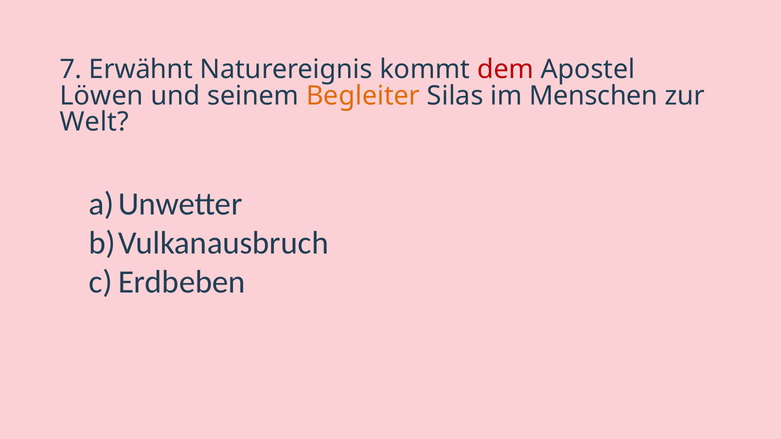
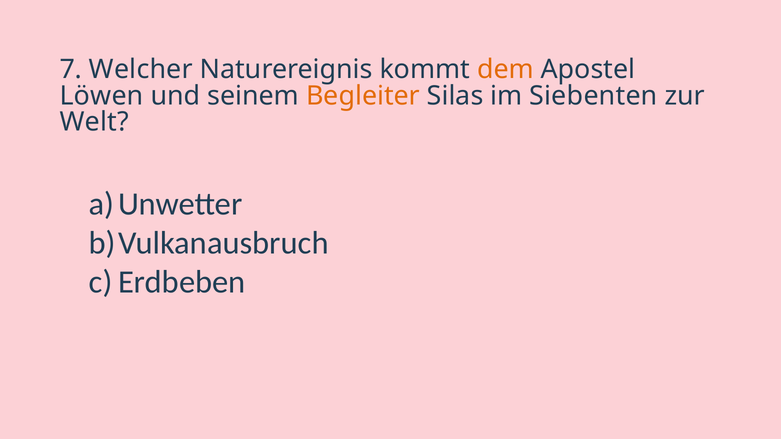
Erwähnt: Erwähnt -> Welcher
dem colour: red -> orange
Menschen: Menschen -> Siebenten
